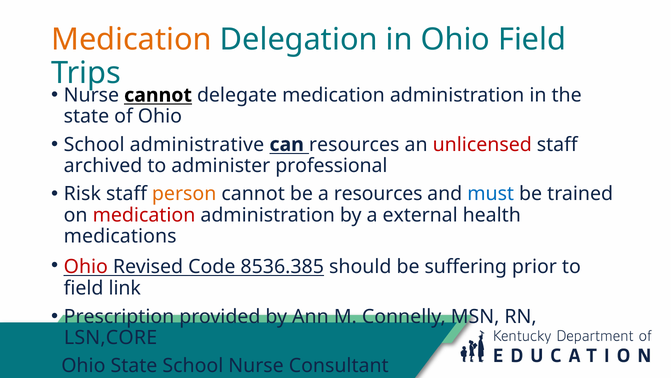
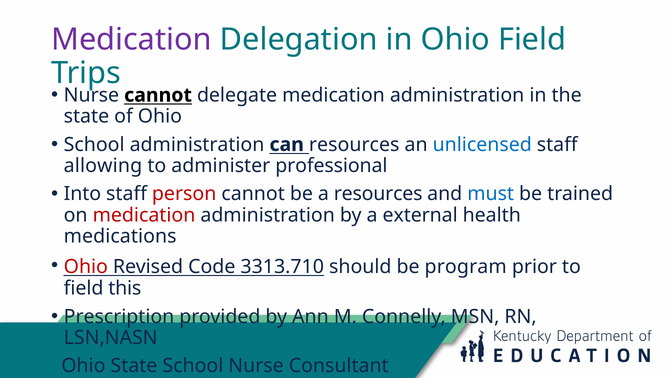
Medication at (131, 40) colour: orange -> purple
School administrative: administrative -> administration
unlicensed colour: red -> blue
archived: archived -> allowing
Risk: Risk -> Into
person colour: orange -> red
8536.385: 8536.385 -> 3313.710
suffering: suffering -> program
link: link -> this
LSN,CORE: LSN,CORE -> LSN,NASN
